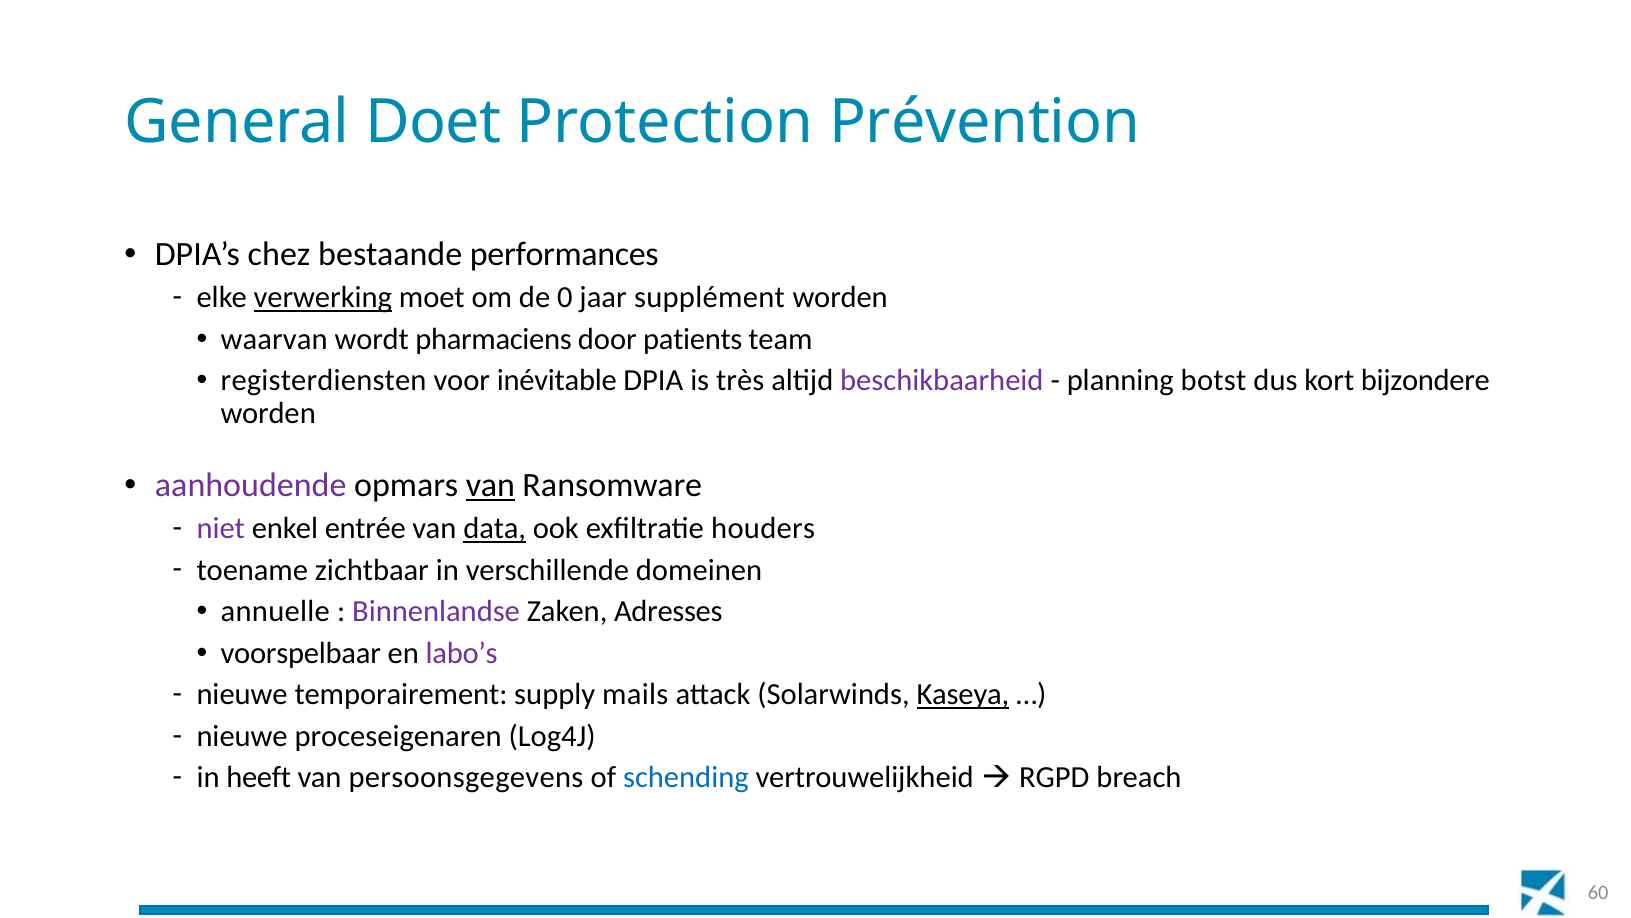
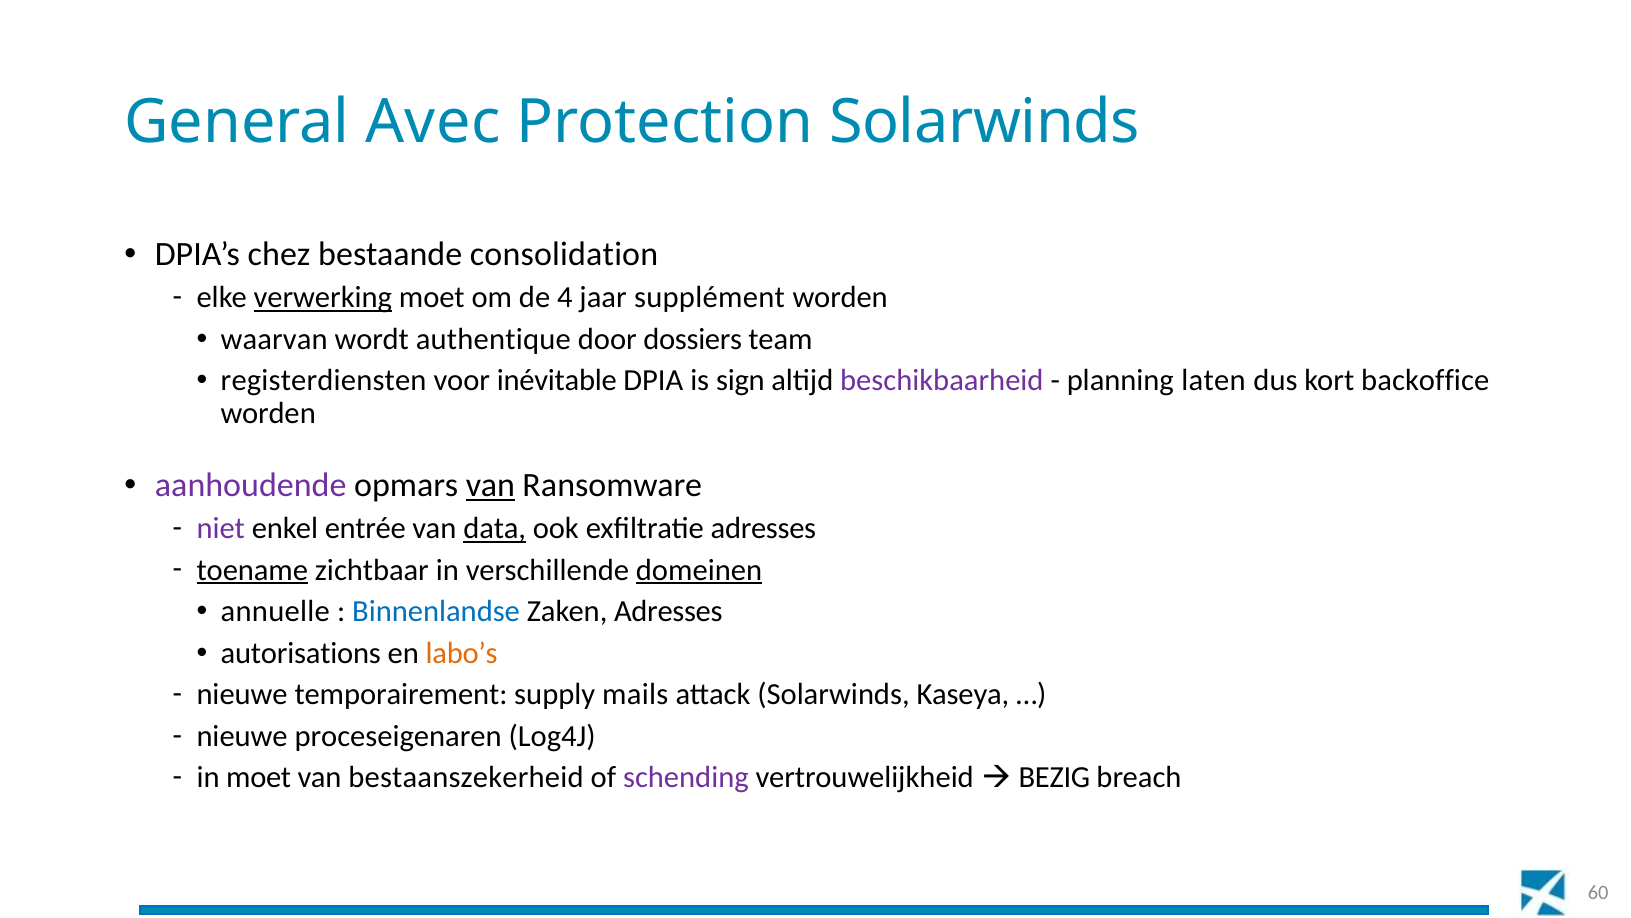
Doet: Doet -> Avec
Protection Prévention: Prévention -> Solarwinds
performances: performances -> consolidation
0: 0 -> 4
pharmaciens: pharmaciens -> authentique
patients: patients -> dossiers
très: très -> sign
botst: botst -> laten
bijzondere: bijzondere -> backoffice
exfiltratie houders: houders -> adresses
toename underline: none -> present
domeinen underline: none -> present
Binnenlandse colour: purple -> blue
voorspelbaar: voorspelbaar -> autorisations
labo’s colour: purple -> orange
Kaseya underline: present -> none
in heeft: heeft -> moet
persoonsgegevens: persoonsgegevens -> bestaanszekerheid
schending colour: blue -> purple
RGPD: RGPD -> BEZIG
